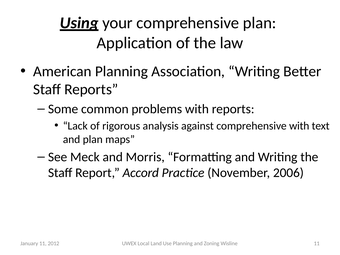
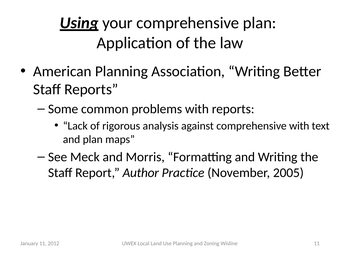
Accord: Accord -> Author
2006: 2006 -> 2005
